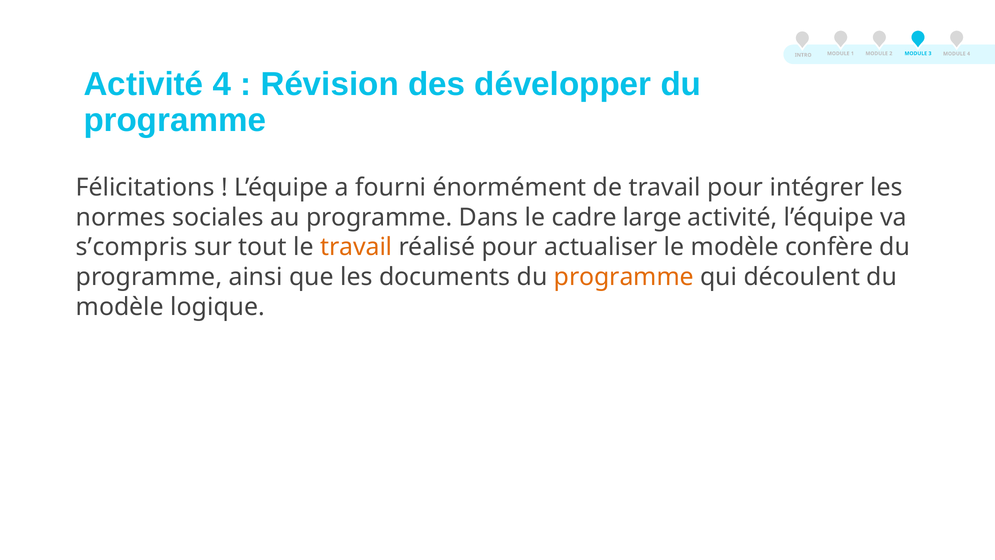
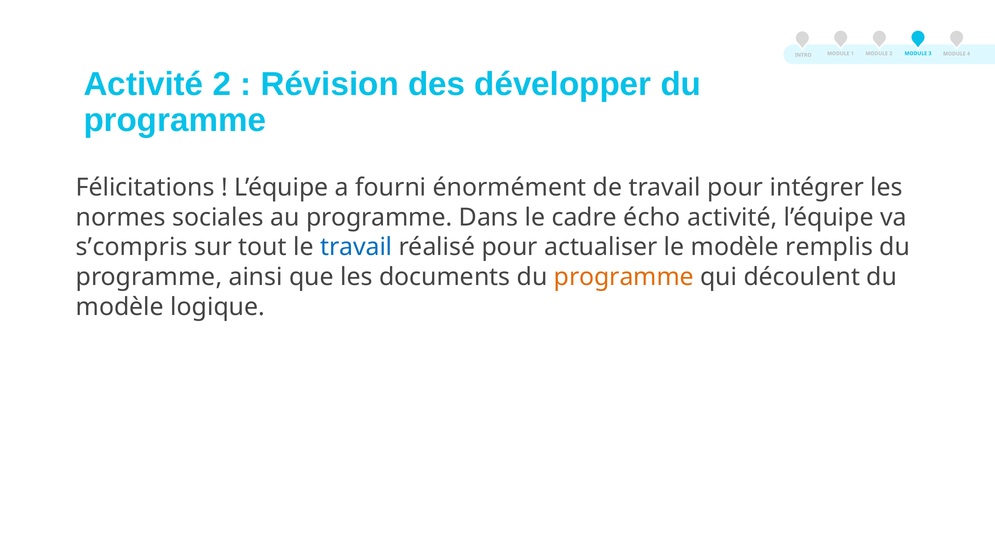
Activité 4: 4 -> 2
large: large -> écho
travail at (356, 247) colour: orange -> blue
confère: confère -> remplis
